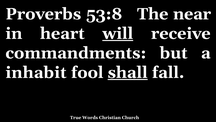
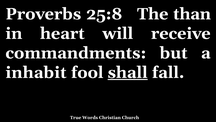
53:8: 53:8 -> 25:8
near: near -> than
will underline: present -> none
